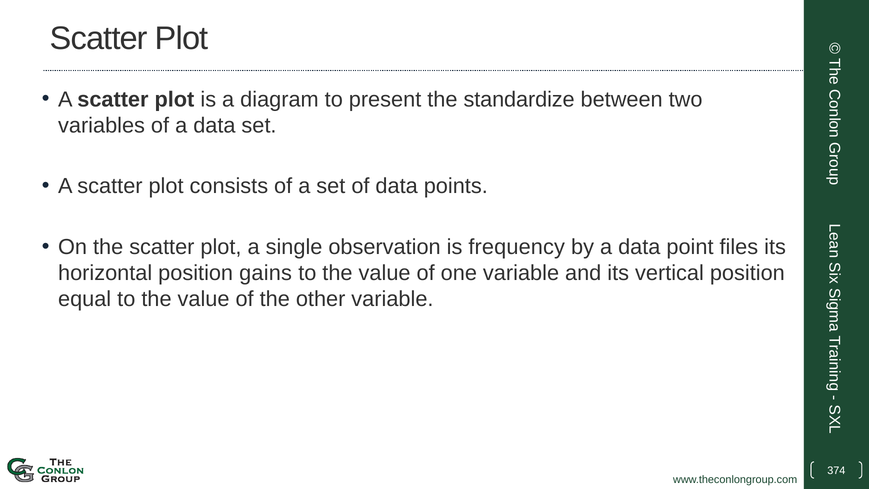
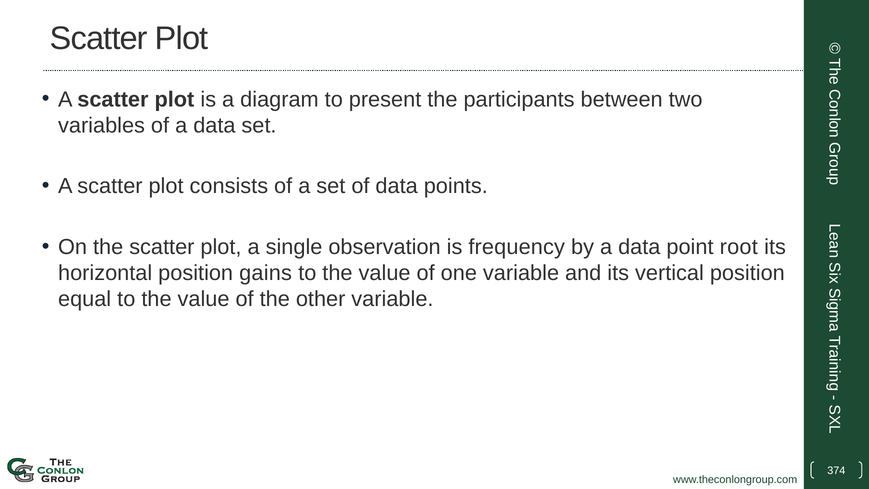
standardize: standardize -> participants
files: files -> root
